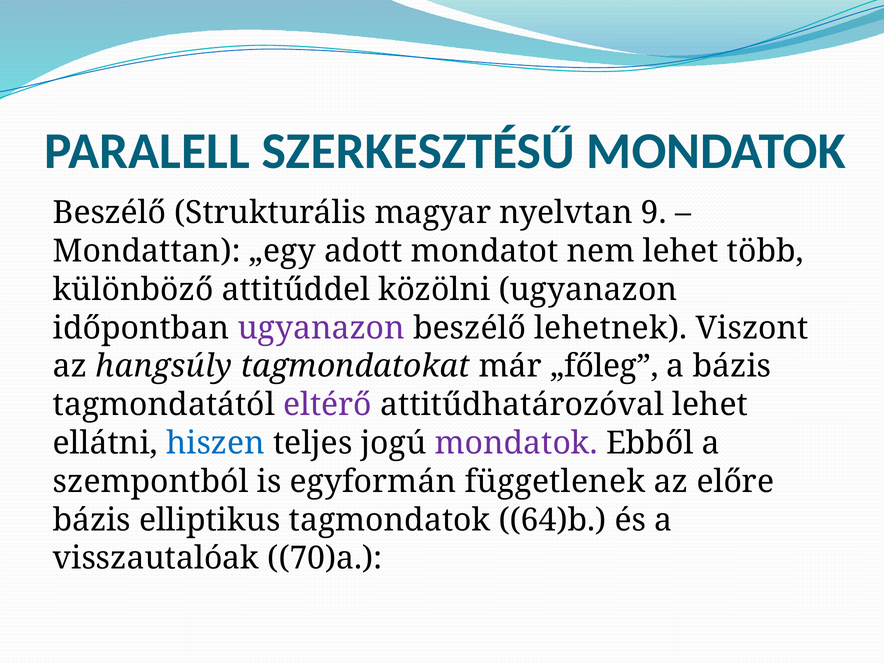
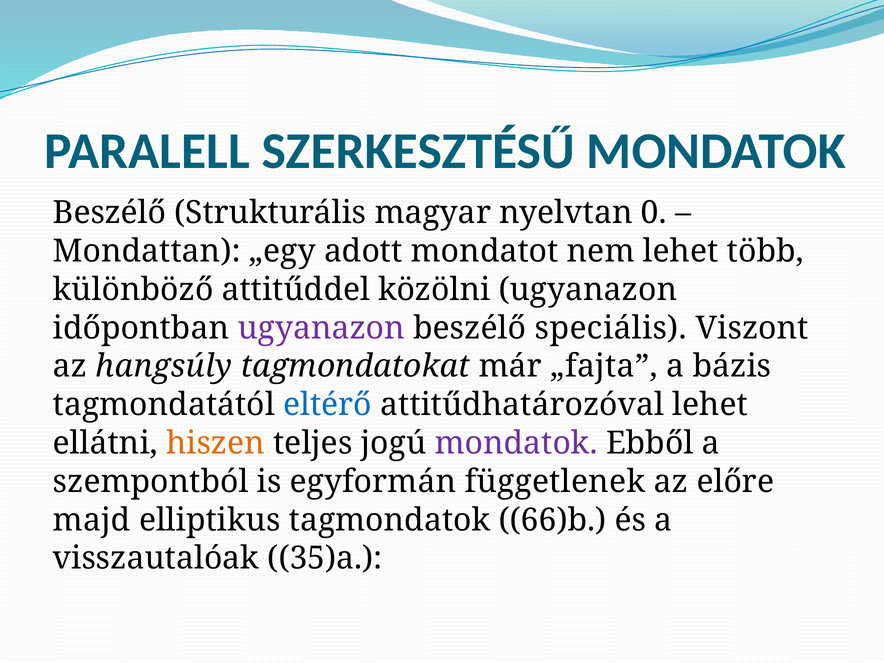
9: 9 -> 0
lehetnek: lehetnek -> speciális
„főleg: „főleg -> „fajta
eltérő colour: purple -> blue
hiszen colour: blue -> orange
bázis at (92, 520): bázis -> majd
64)b: 64)b -> 66)b
70)a: 70)a -> 35)a
